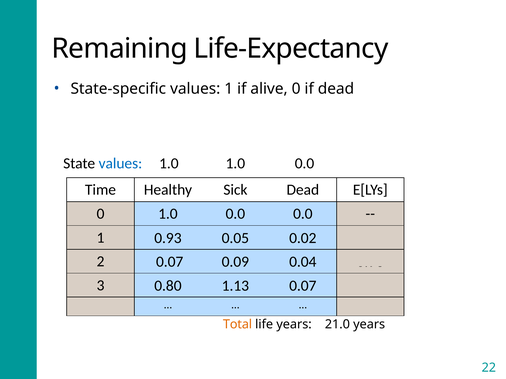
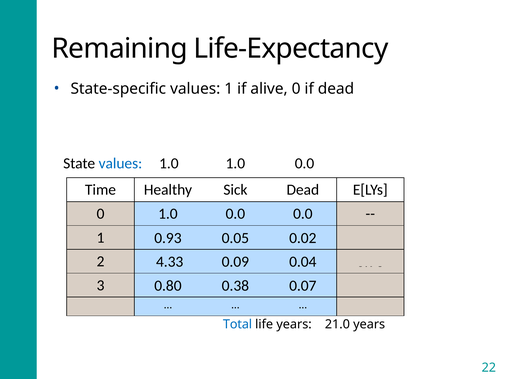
2 0.07: 0.07 -> 4.33
1.13: 1.13 -> 0.38
Total colour: orange -> blue
